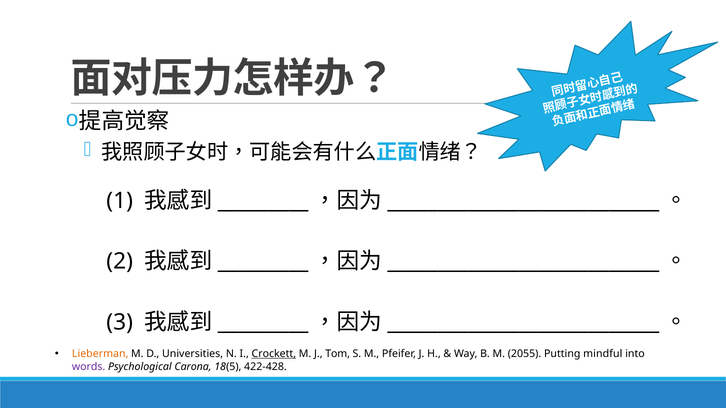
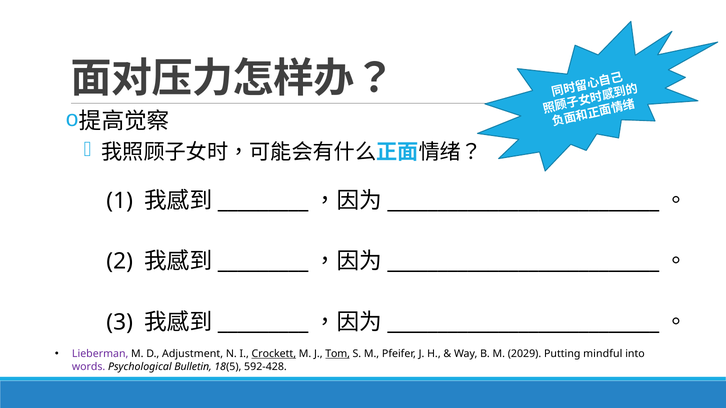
Lieberman colour: orange -> purple
Universities: Universities -> Adjustment
Tom underline: none -> present
2055: 2055 -> 2029
Carona: Carona -> Bulletin
422-428: 422-428 -> 592-428
